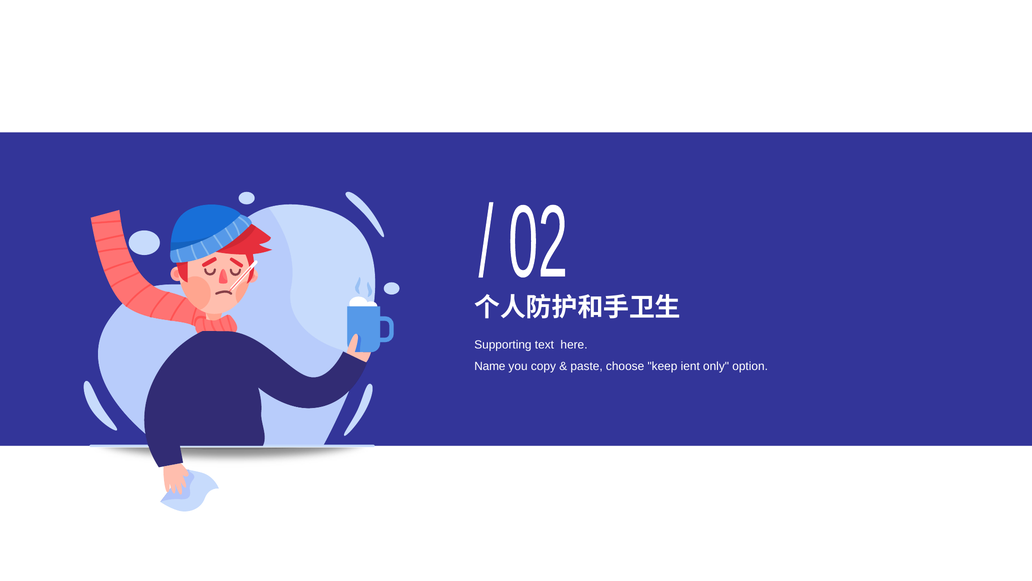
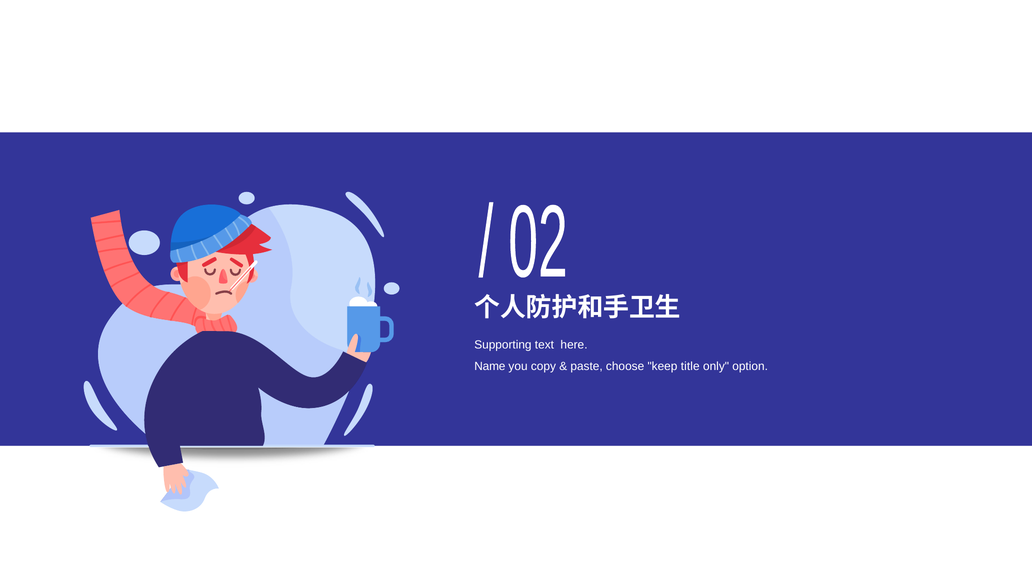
ient: ient -> title
